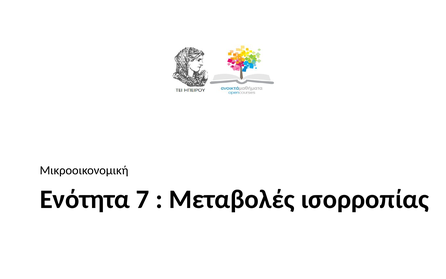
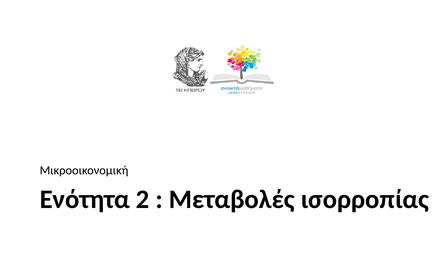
7: 7 -> 2
